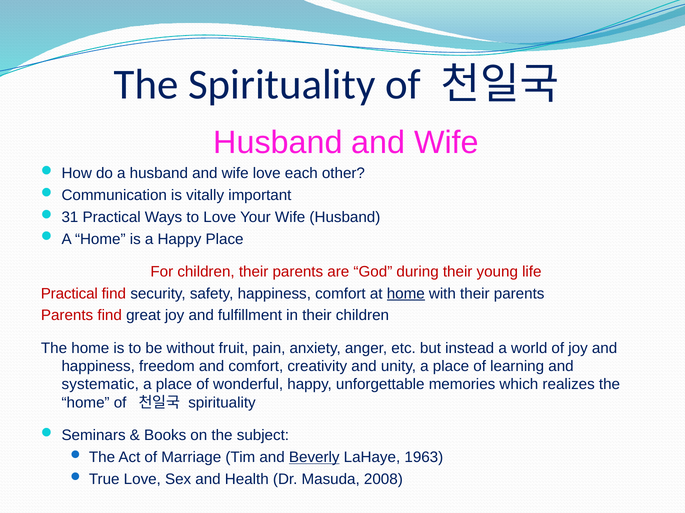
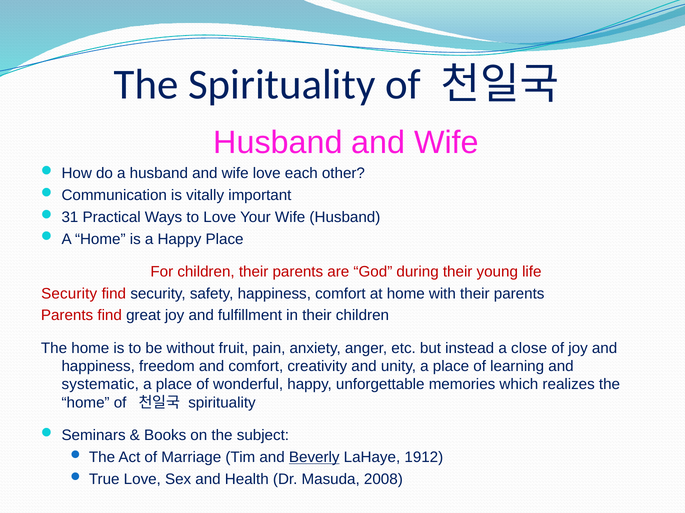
Practical at (69, 294): Practical -> Security
home at (406, 294) underline: present -> none
world: world -> close
1963: 1963 -> 1912
